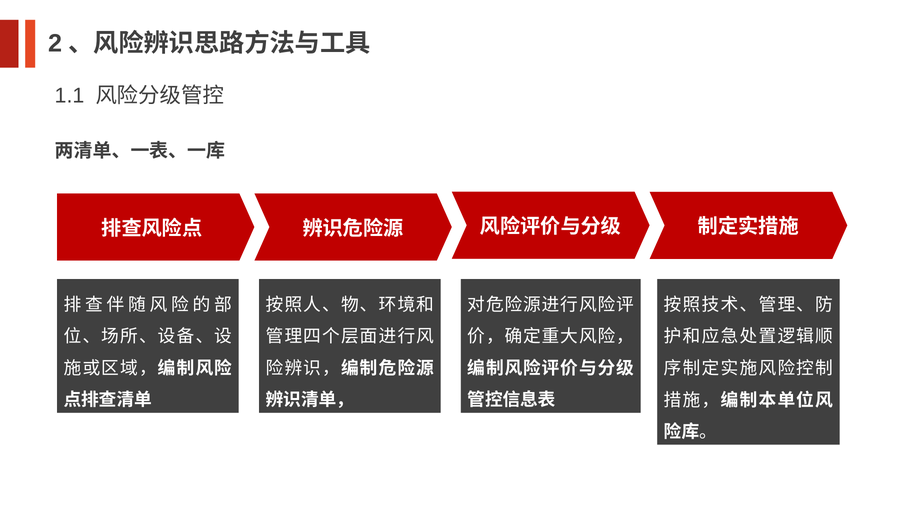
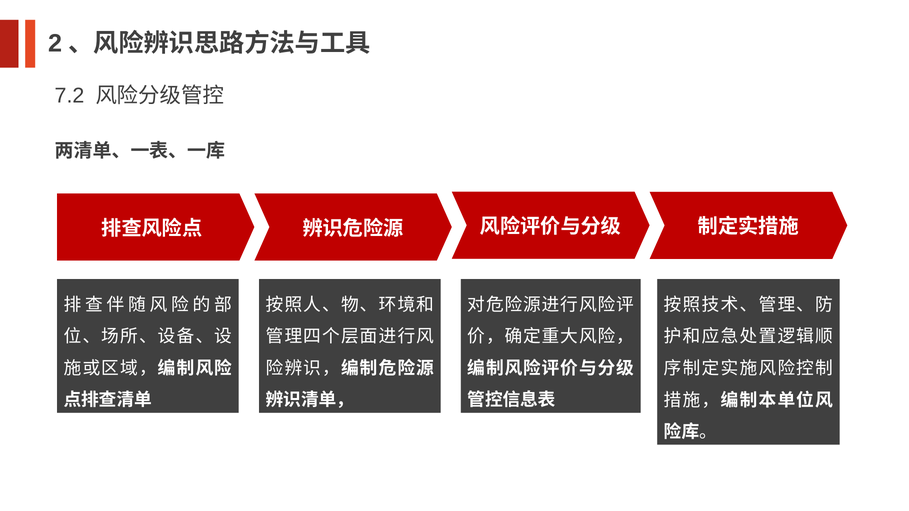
1.1: 1.1 -> 7.2
